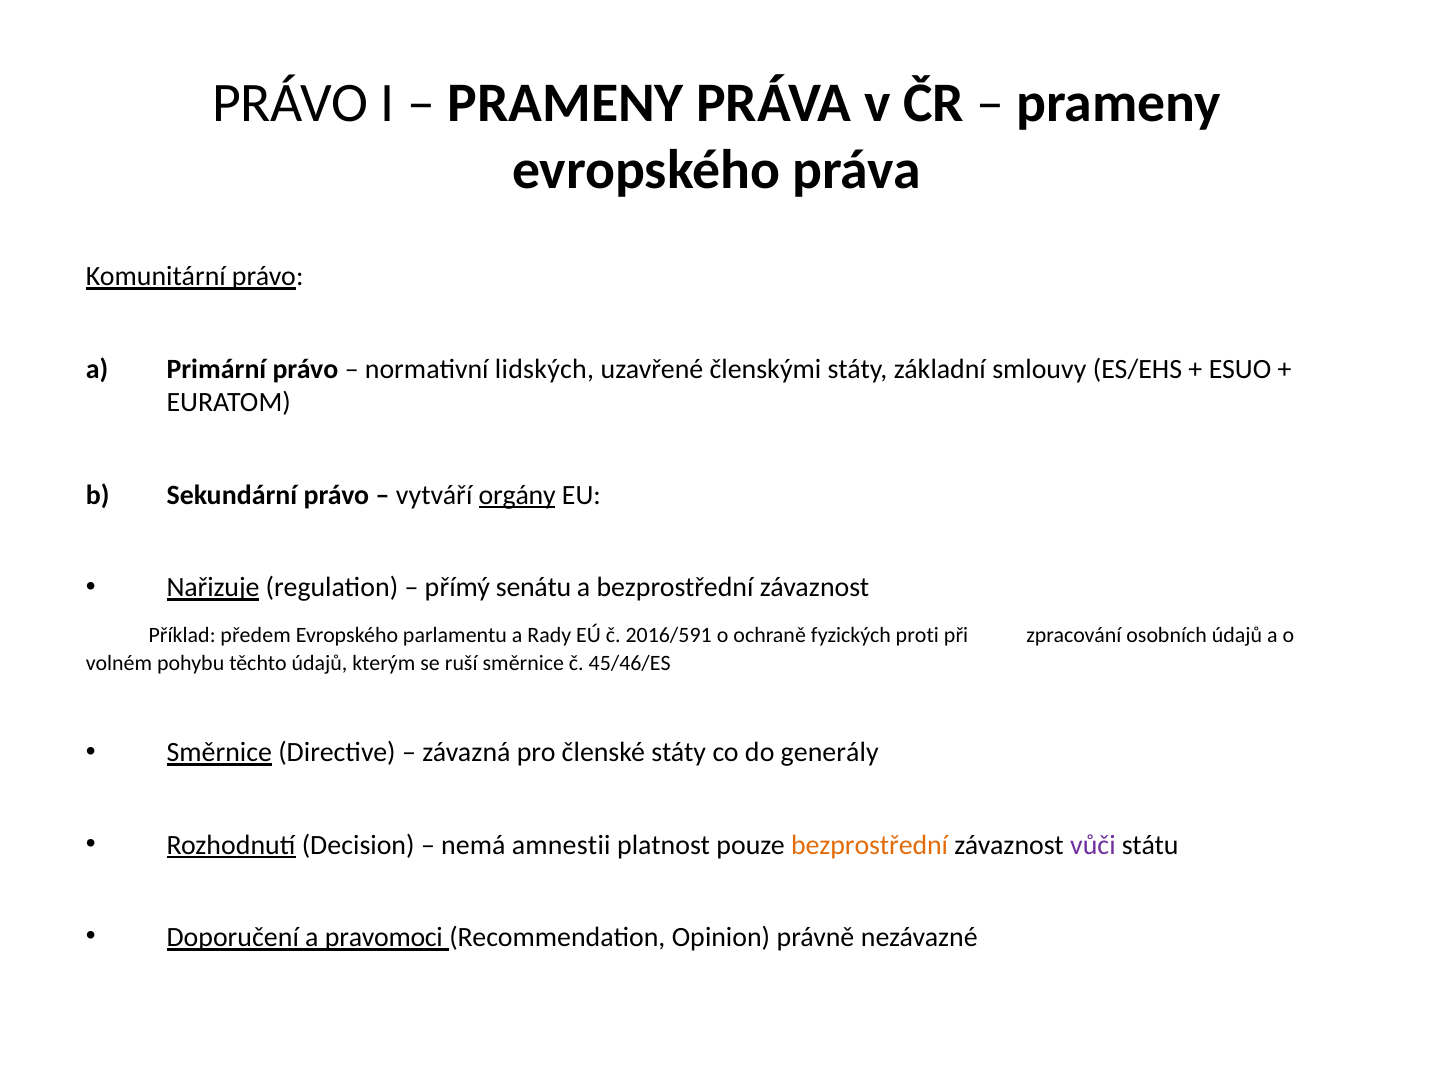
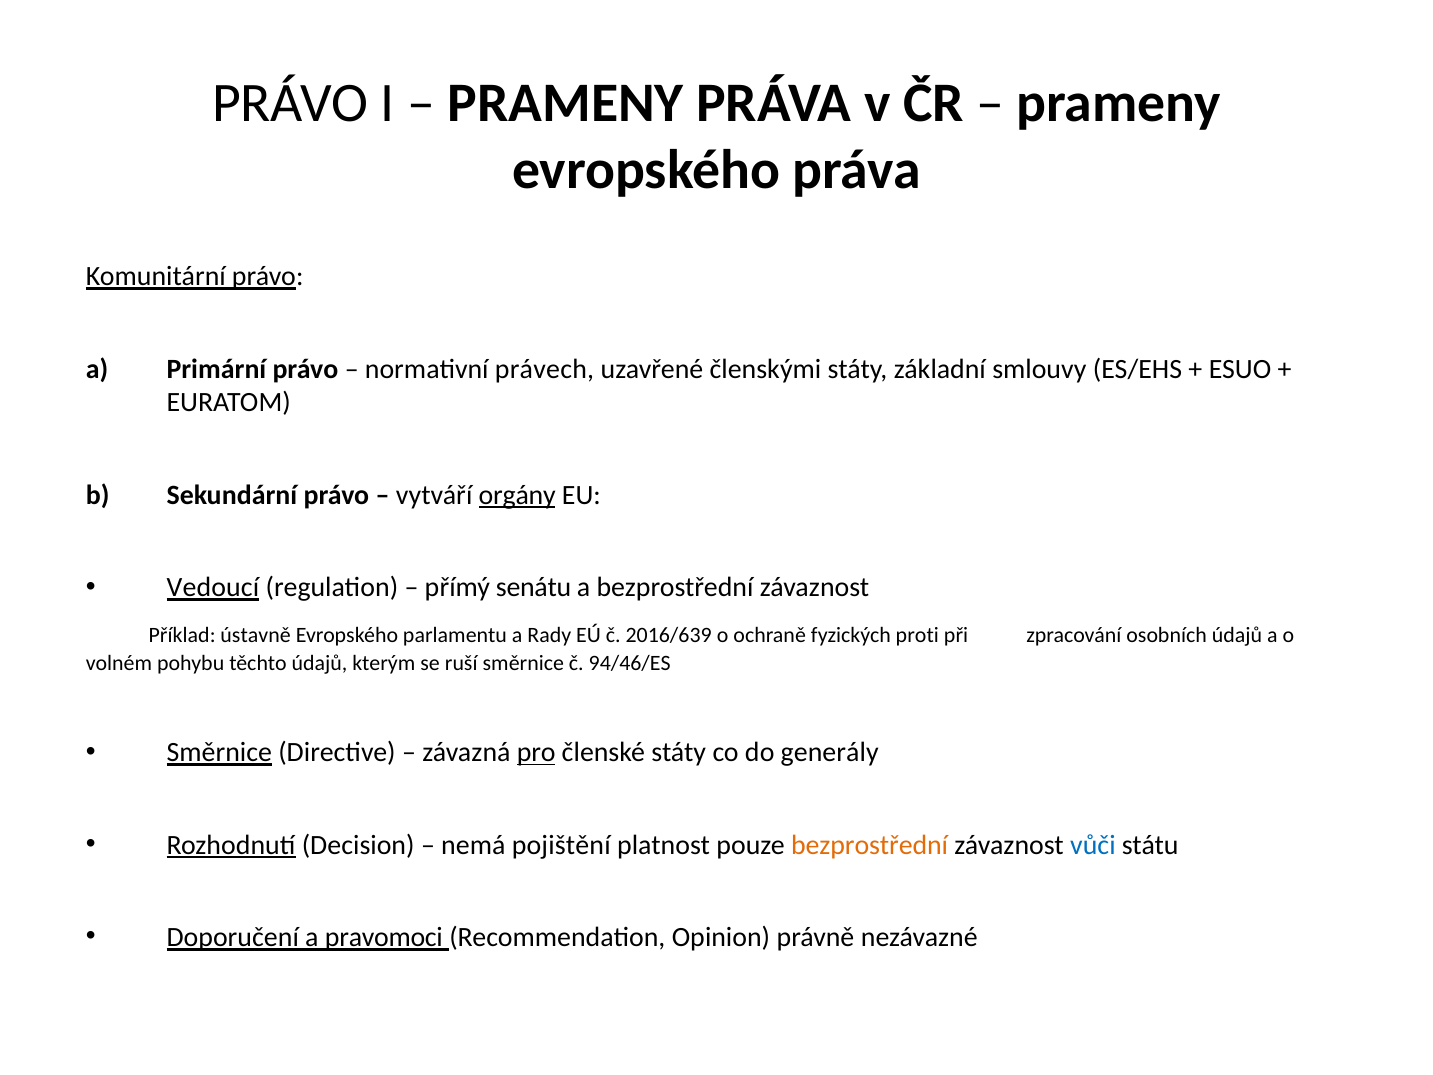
lidských: lidských -> právech
Nařizuje: Nařizuje -> Vedoucí
předem: předem -> ústavně
2016/591: 2016/591 -> 2016/639
45/46/ES: 45/46/ES -> 94/46/ES
pro underline: none -> present
amnestii: amnestii -> pojištění
vůči colour: purple -> blue
